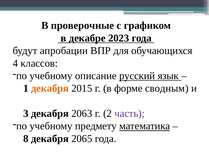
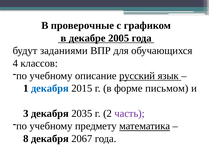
2023: 2023 -> 2005
апробации: апробации -> заданиями
декабря at (50, 88) colour: orange -> blue
сводным: сводным -> письмом
2063: 2063 -> 2035
2065: 2065 -> 2067
